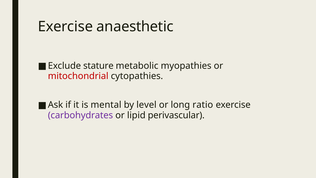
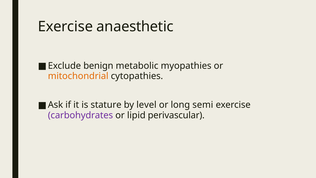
stature: stature -> benign
mitochondrial colour: red -> orange
mental: mental -> stature
ratio: ratio -> semi
